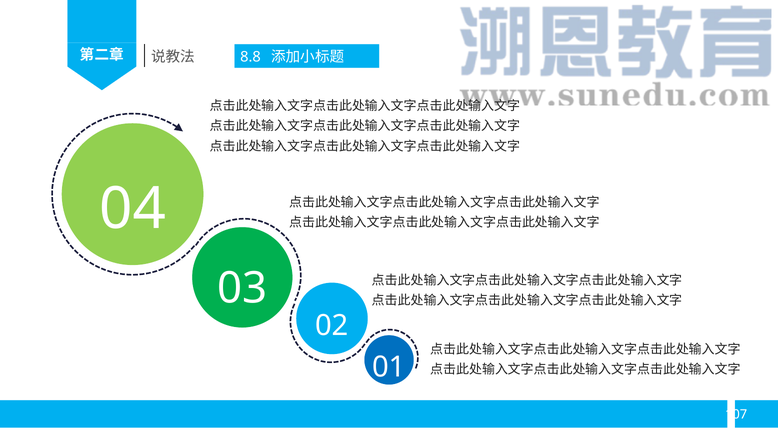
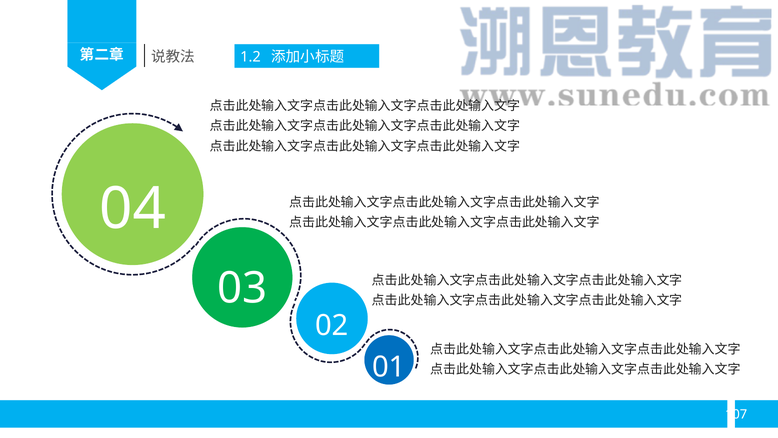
8.8: 8.8 -> 1.2
